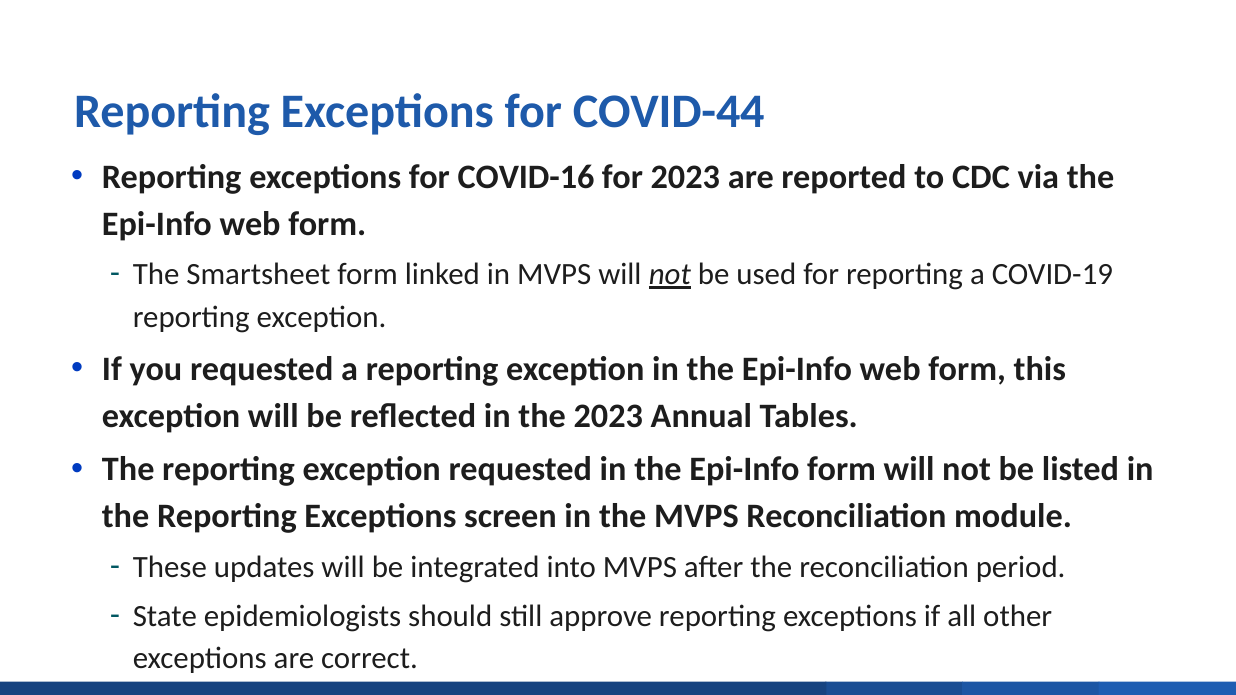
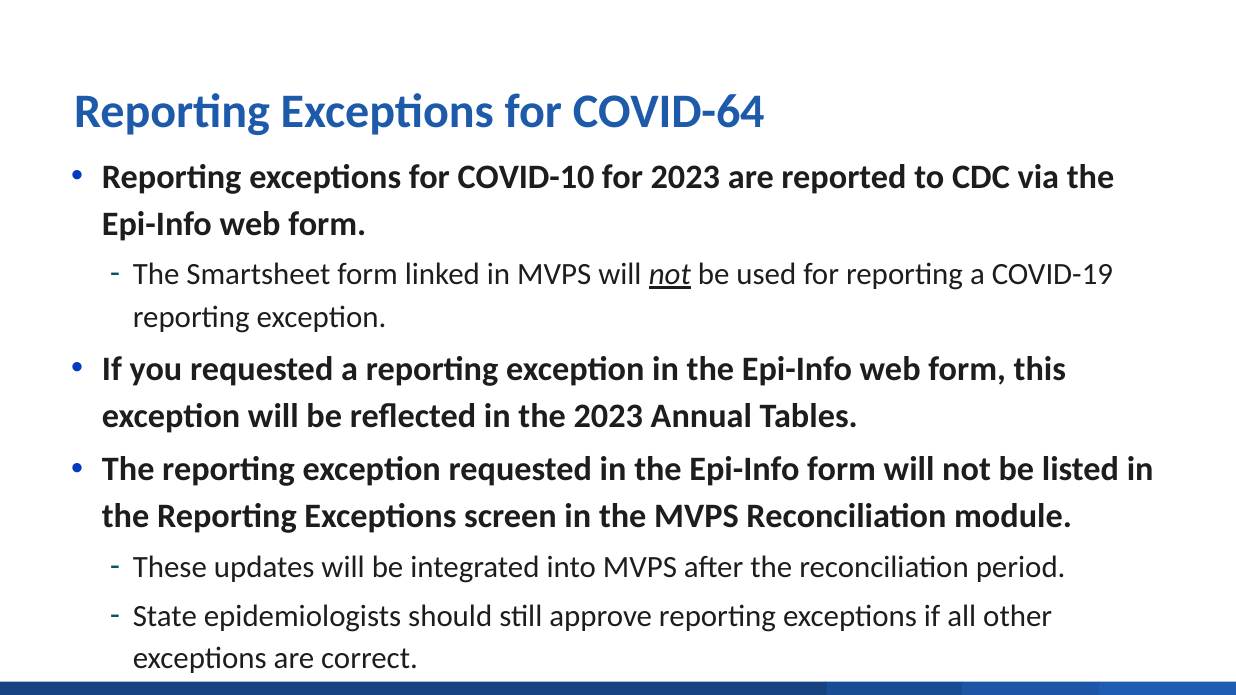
COVID-44: COVID-44 -> COVID-64
COVID-16: COVID-16 -> COVID-10
